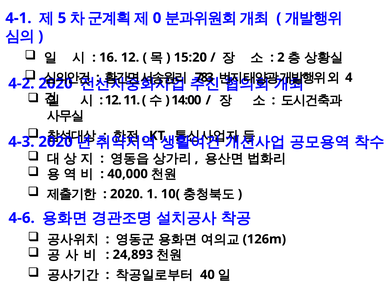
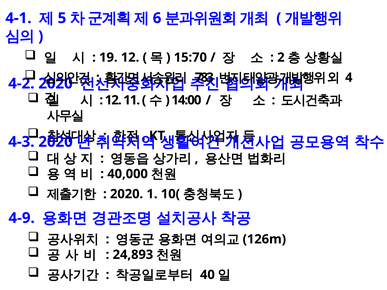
0: 0 -> 6
16: 16 -> 19
15:20: 15:20 -> 15:70
4-6: 4-6 -> 4-9
